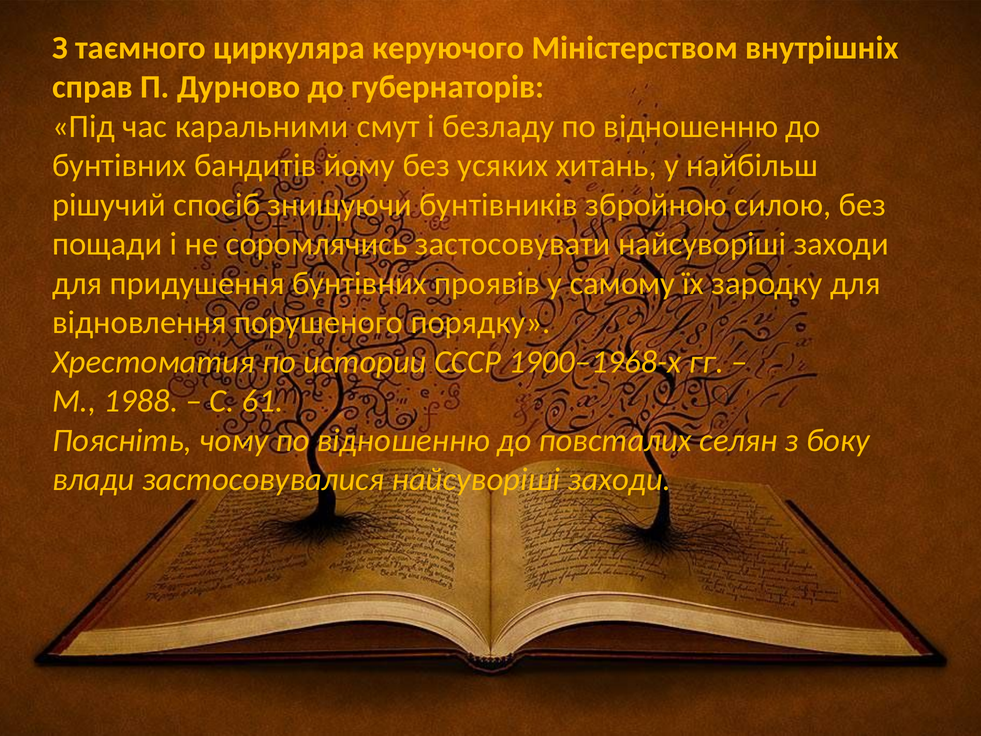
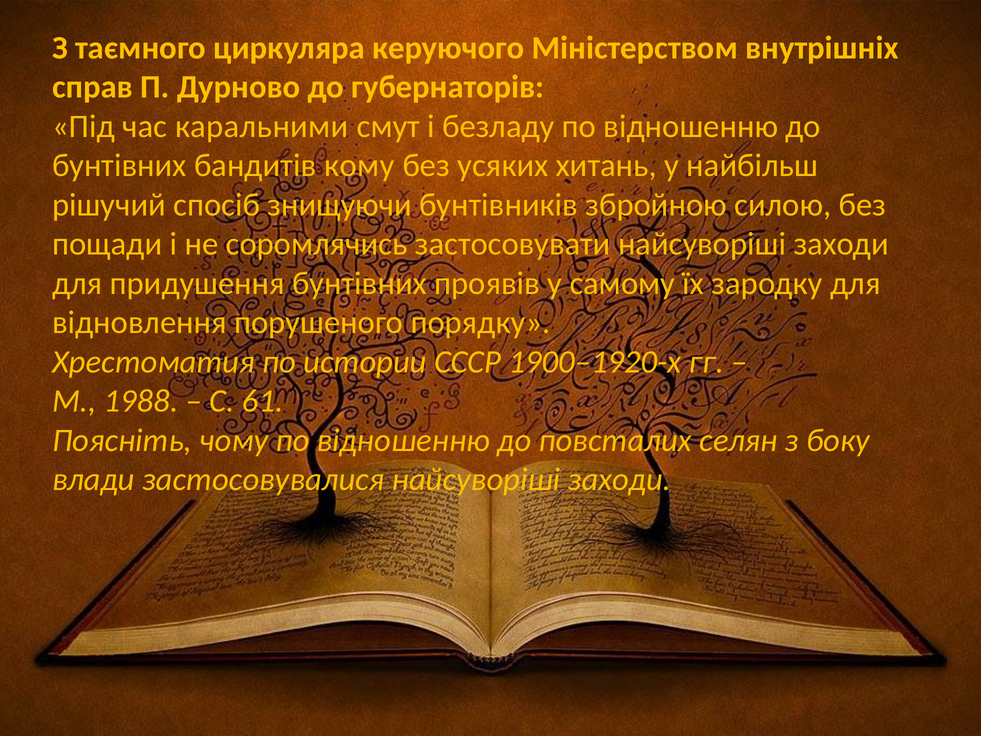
йому: йому -> кому
1900–1968-х: 1900–1968-х -> 1900–1920-х
